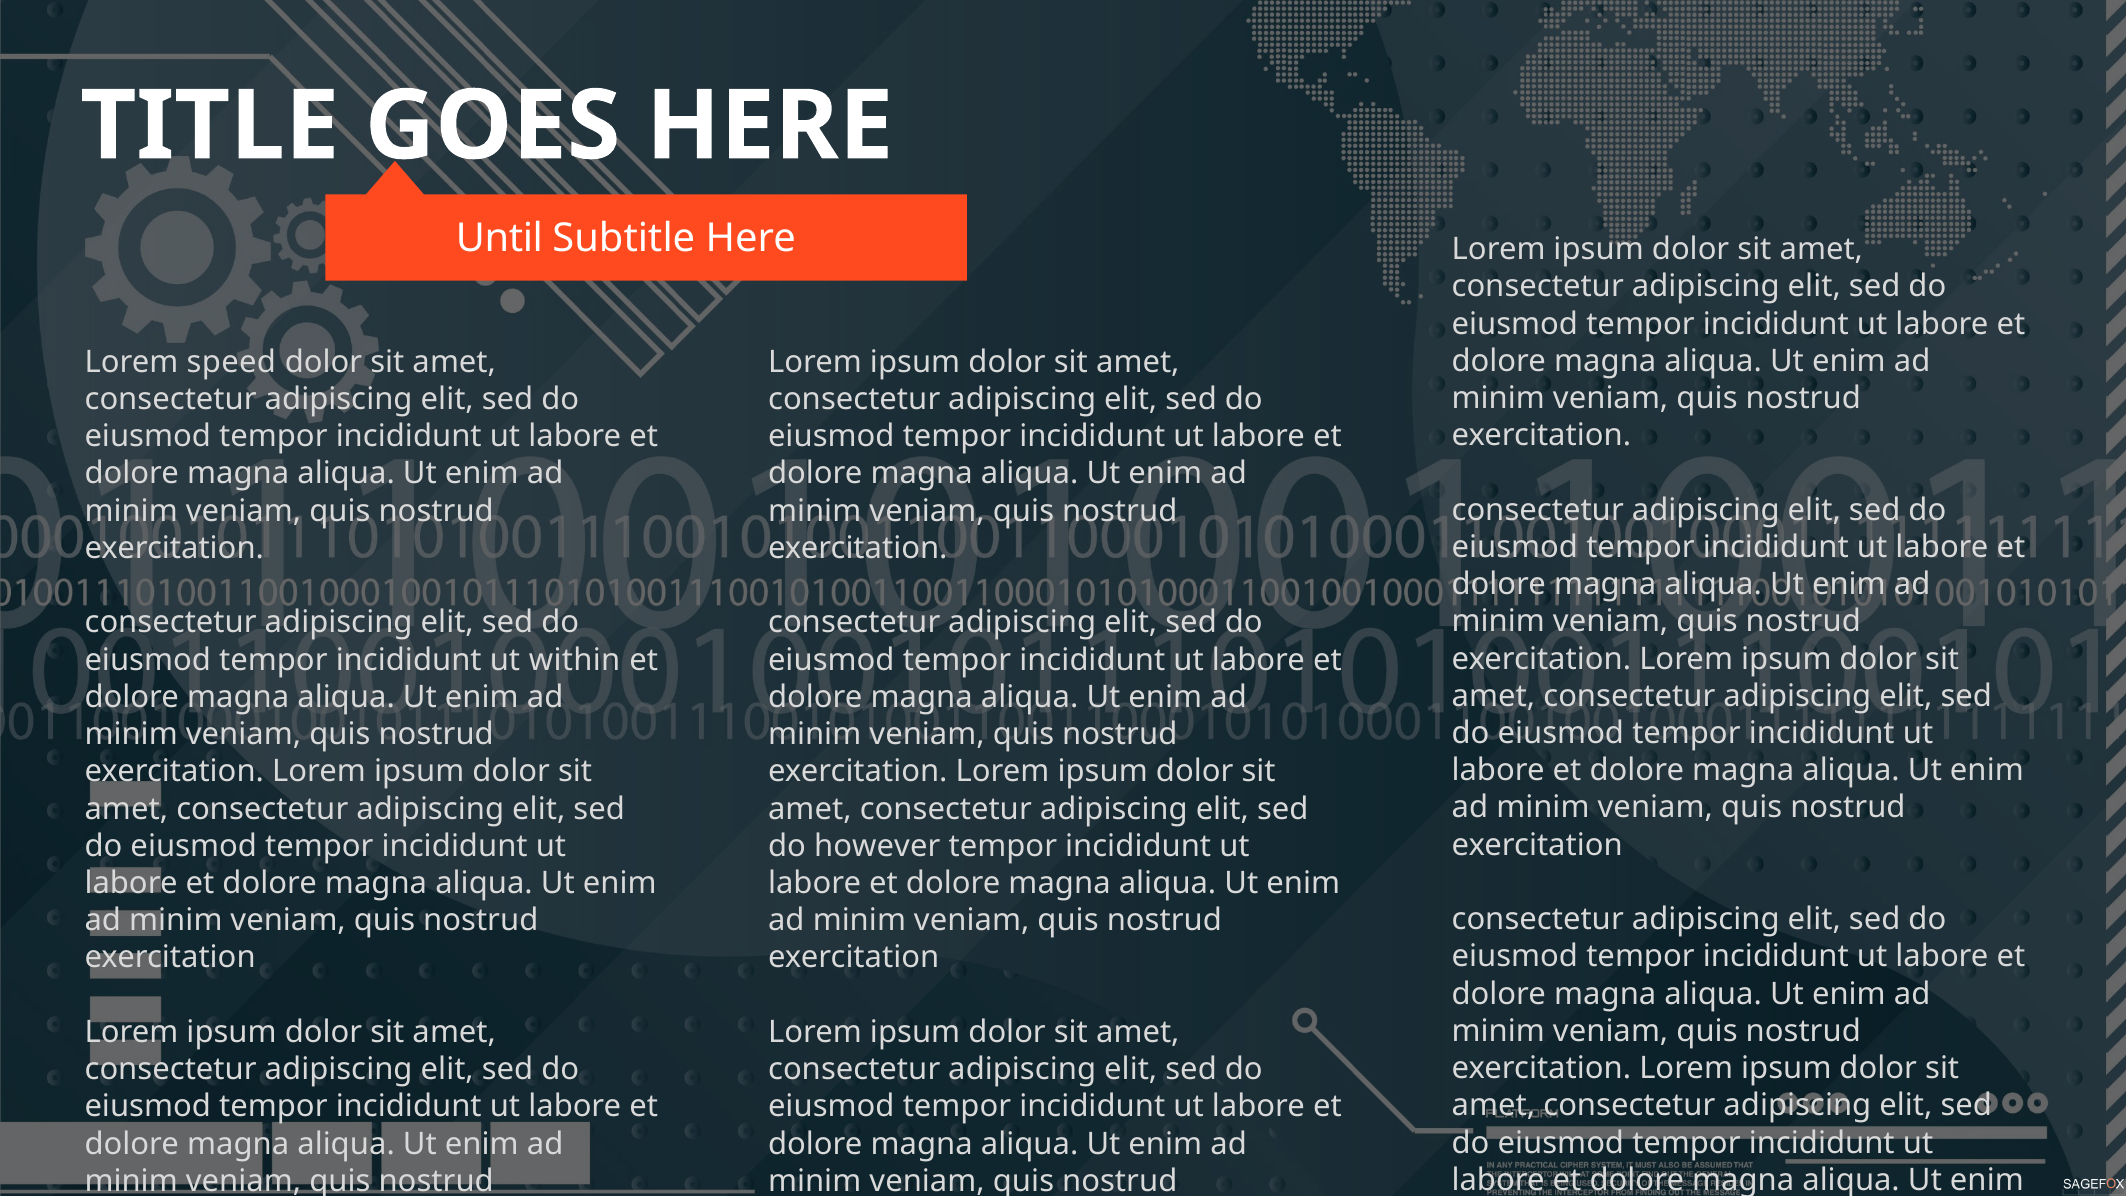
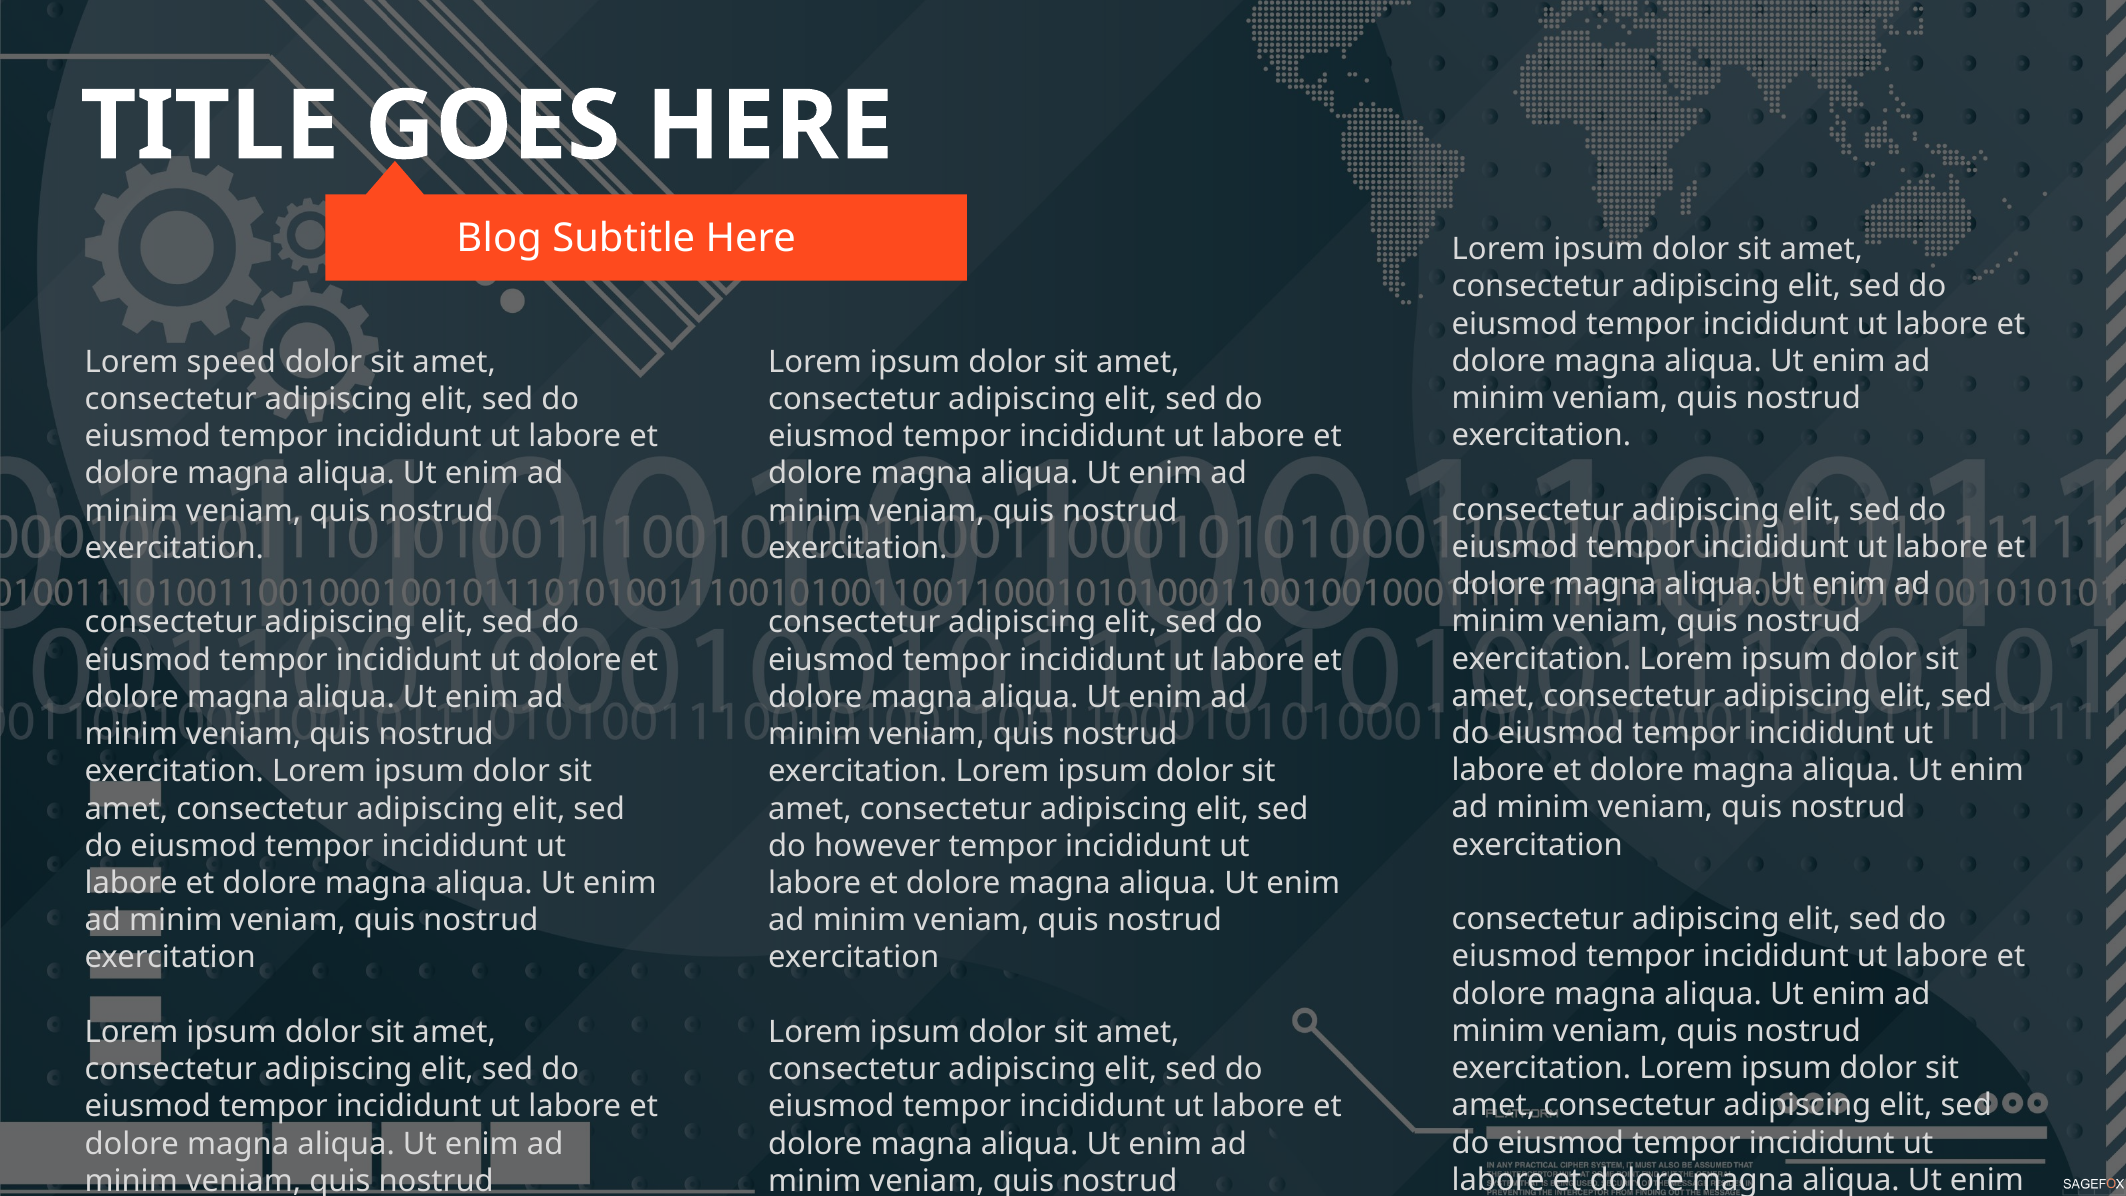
Until: Until -> Blog
ut within: within -> dolore
